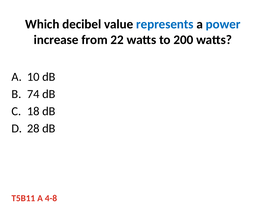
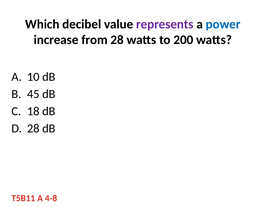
represents colour: blue -> purple
from 22: 22 -> 28
74: 74 -> 45
